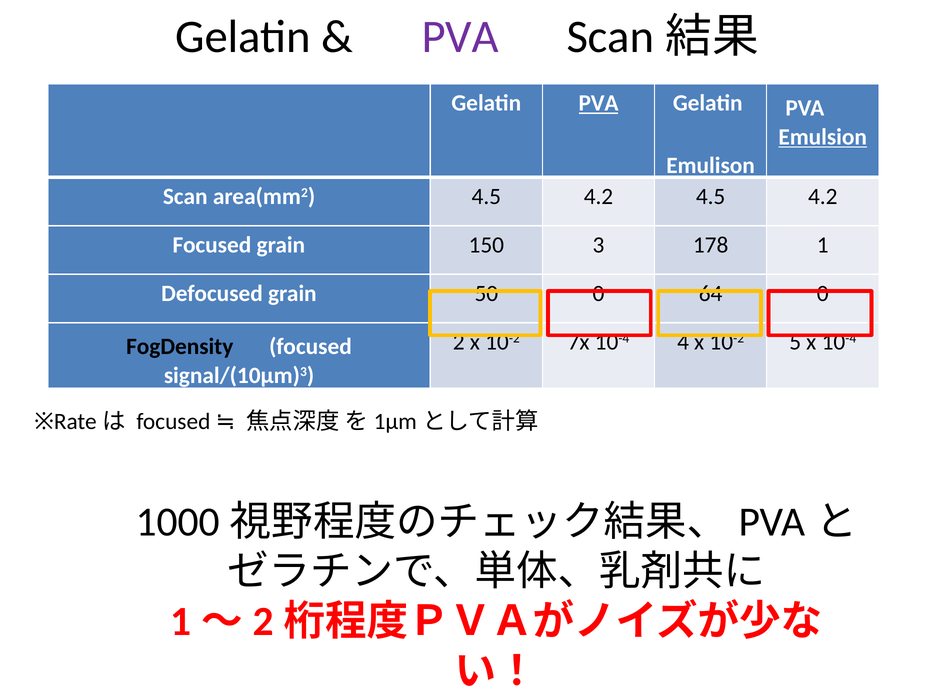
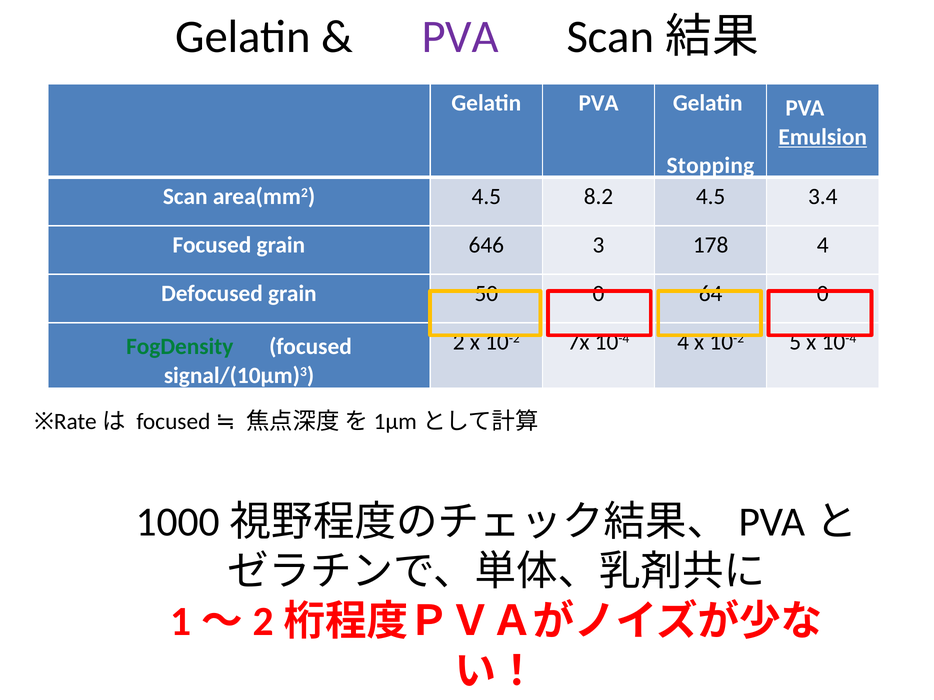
PVA at (599, 103) underline: present -> none
Emulison: Emulison -> Stopping
area(mm2 4.5 4.2: 4.2 -> 8.2
4.2 at (823, 197): 4.2 -> 3.4
150: 150 -> 646
178 1: 1 -> 4
FogDensity colour: black -> green
